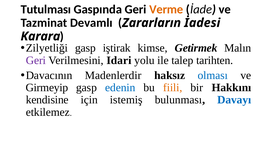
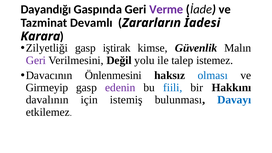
Tutulması: Tutulması -> Dayandığı
Verme colour: orange -> purple
Getirmek: Getirmek -> Güvenlik
Idari: Idari -> Değil
tarihten: tarihten -> istemez
Madenlerdir: Madenlerdir -> Önlenmesini
edenin colour: blue -> purple
fiili colour: orange -> blue
kendisine: kendisine -> davalının
